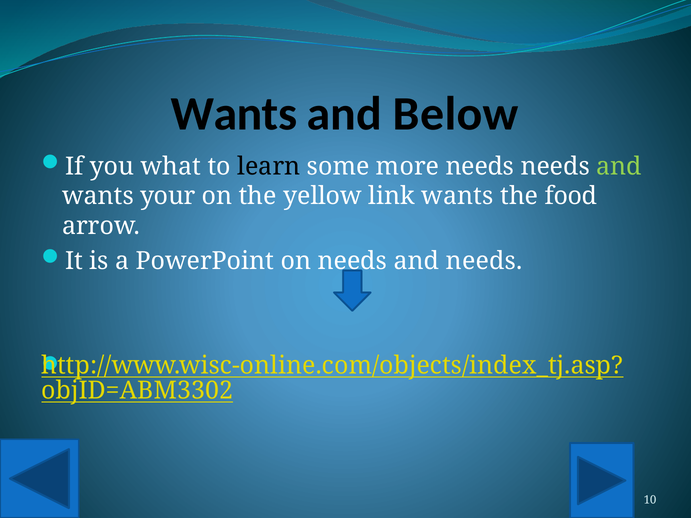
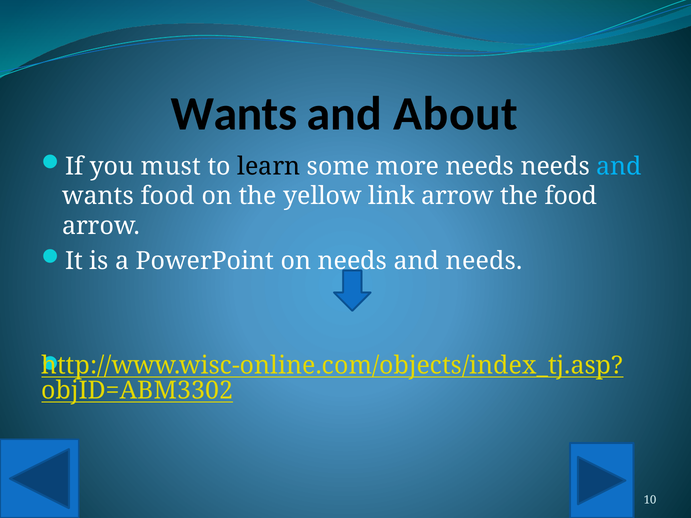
Below: Below -> About
what: what -> must
and at (619, 166) colour: light green -> light blue
wants your: your -> food
link wants: wants -> arrow
